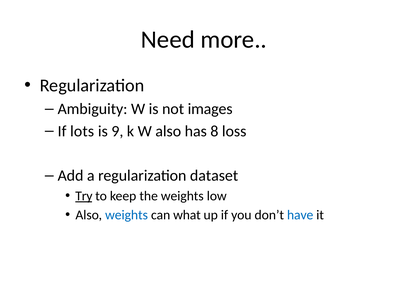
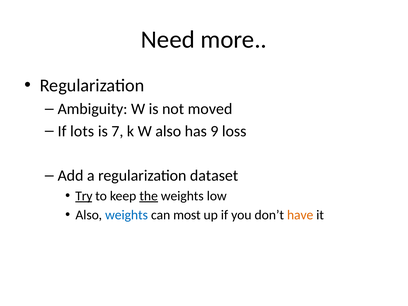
images: images -> moved
9: 9 -> 7
8: 8 -> 9
the underline: none -> present
what: what -> most
have colour: blue -> orange
